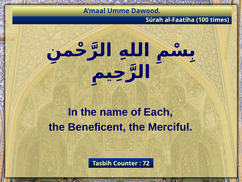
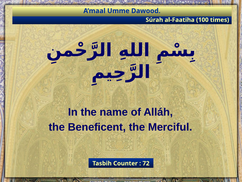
Each: Each -> Alláh
